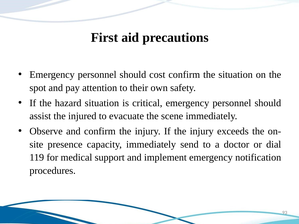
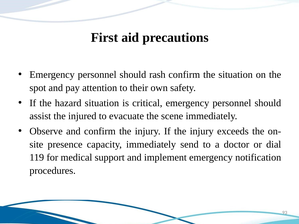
cost: cost -> rash
